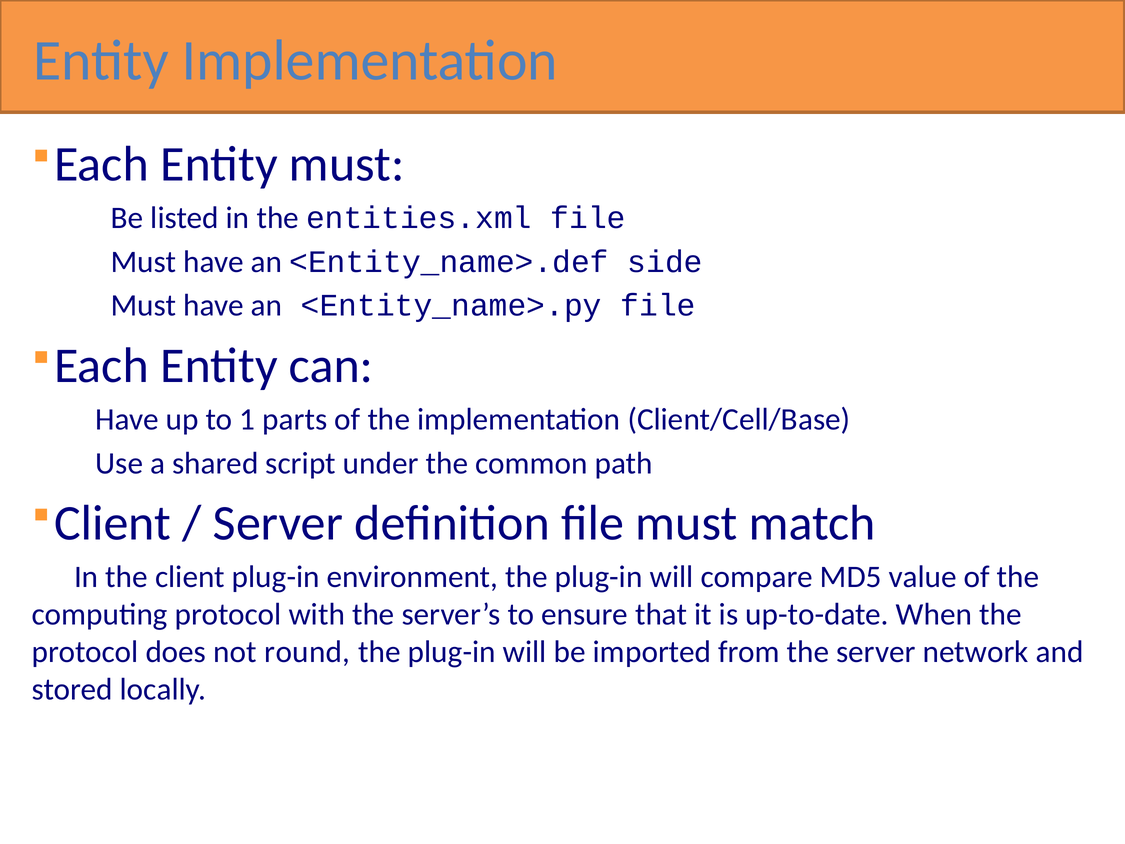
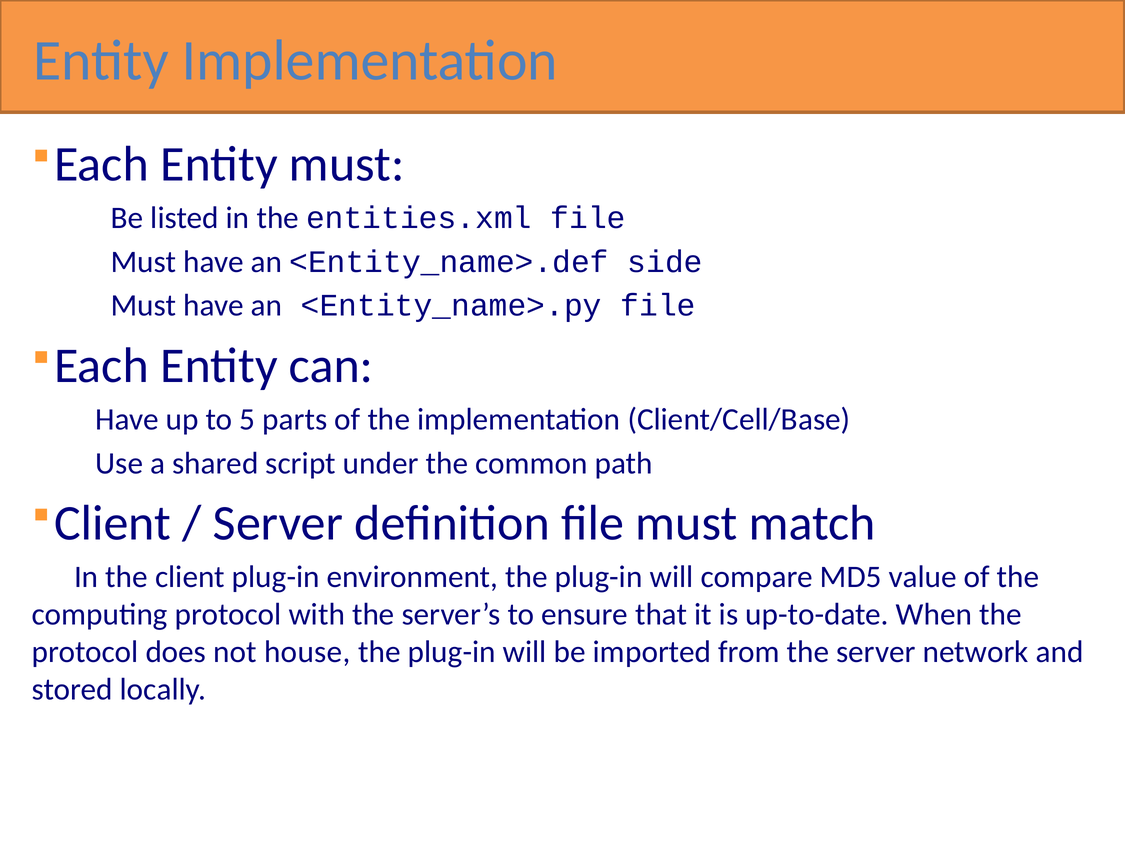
1: 1 -> 5
round: round -> house
